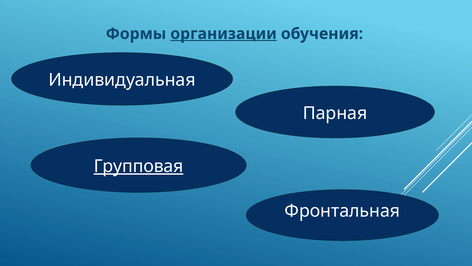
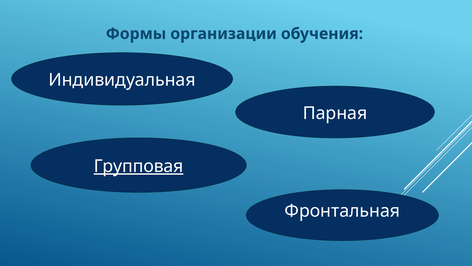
организации underline: present -> none
